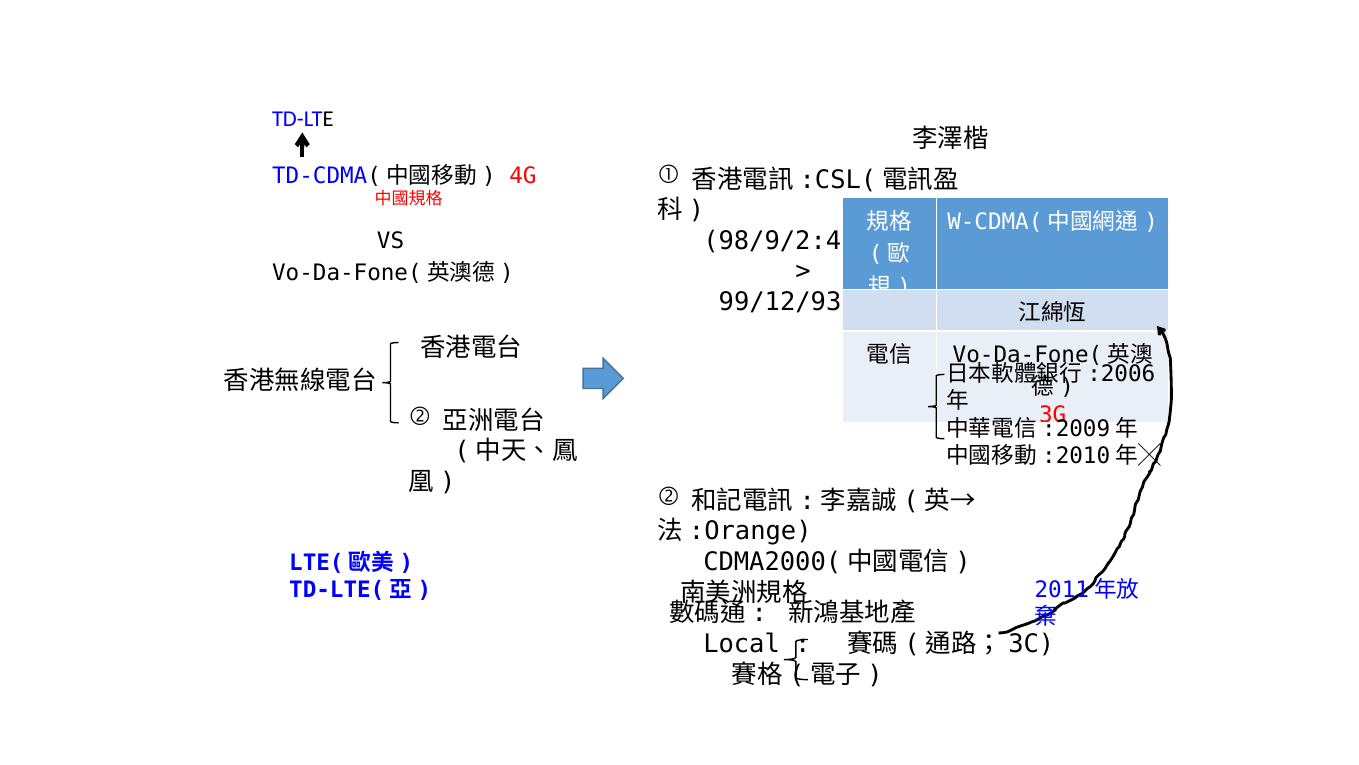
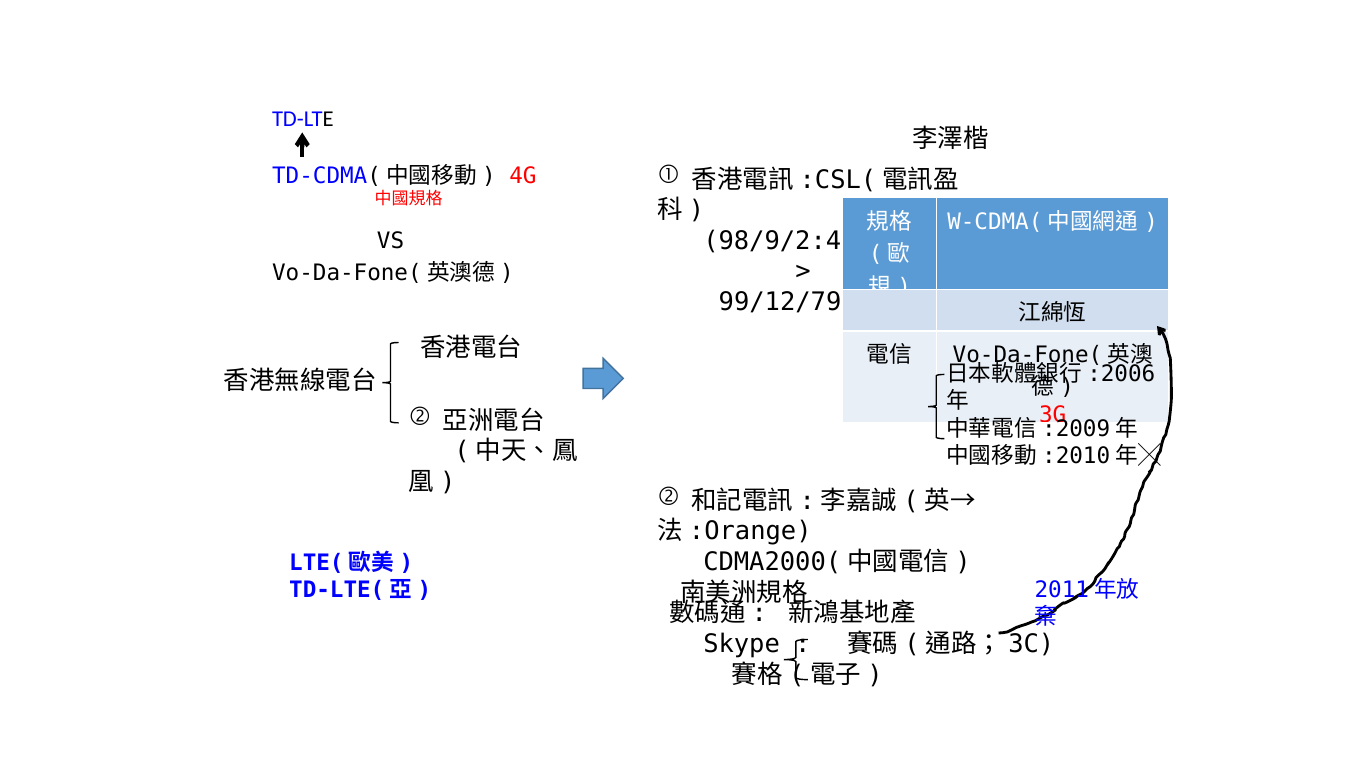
99/12/93: 99/12/93 -> 99/12/79
Local: Local -> Skype
